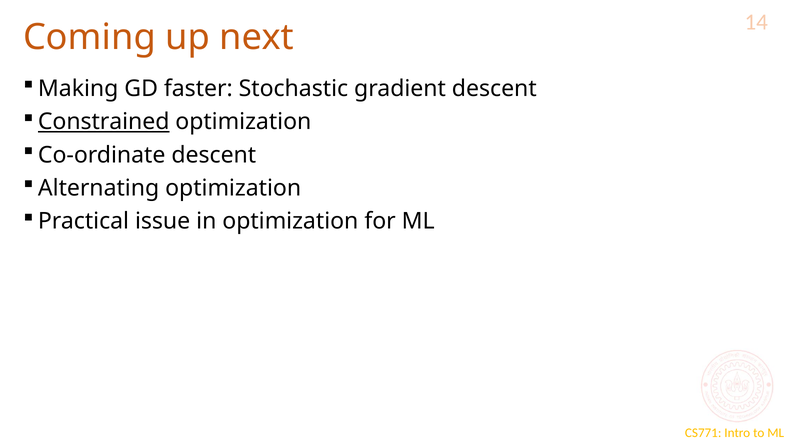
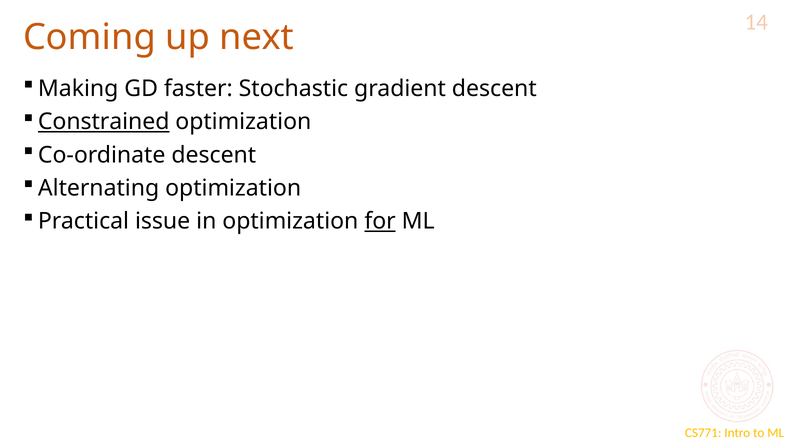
for underline: none -> present
